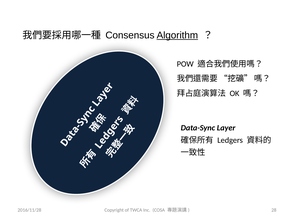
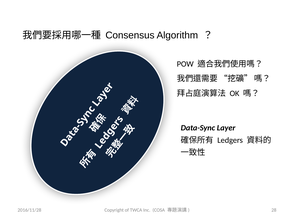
Algorithm underline: present -> none
